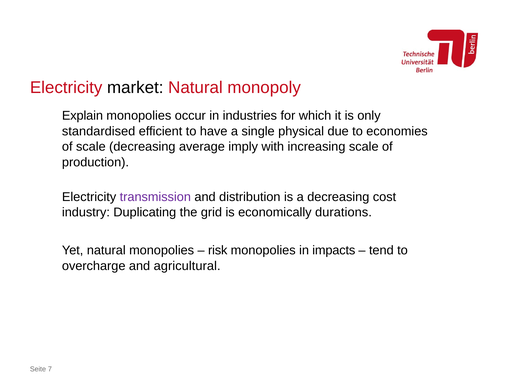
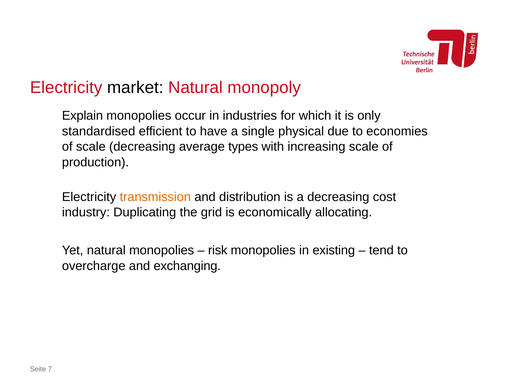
imply: imply -> types
transmission colour: purple -> orange
durations: durations -> allocating
impacts: impacts -> existing
agricultural: agricultural -> exchanging
